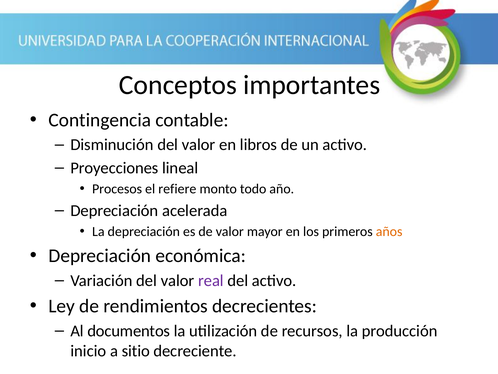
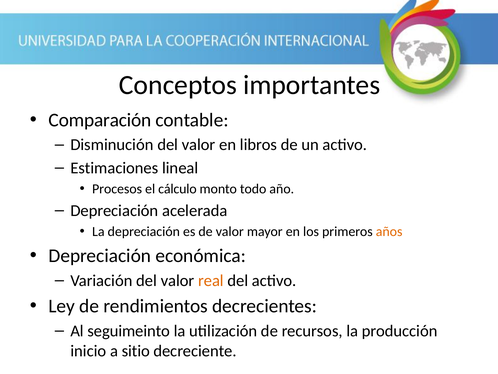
Contingencia: Contingencia -> Comparación
Proyecciones: Proyecciones -> Estimaciones
refiere: refiere -> cálculo
real colour: purple -> orange
documentos: documentos -> seguimeinto
